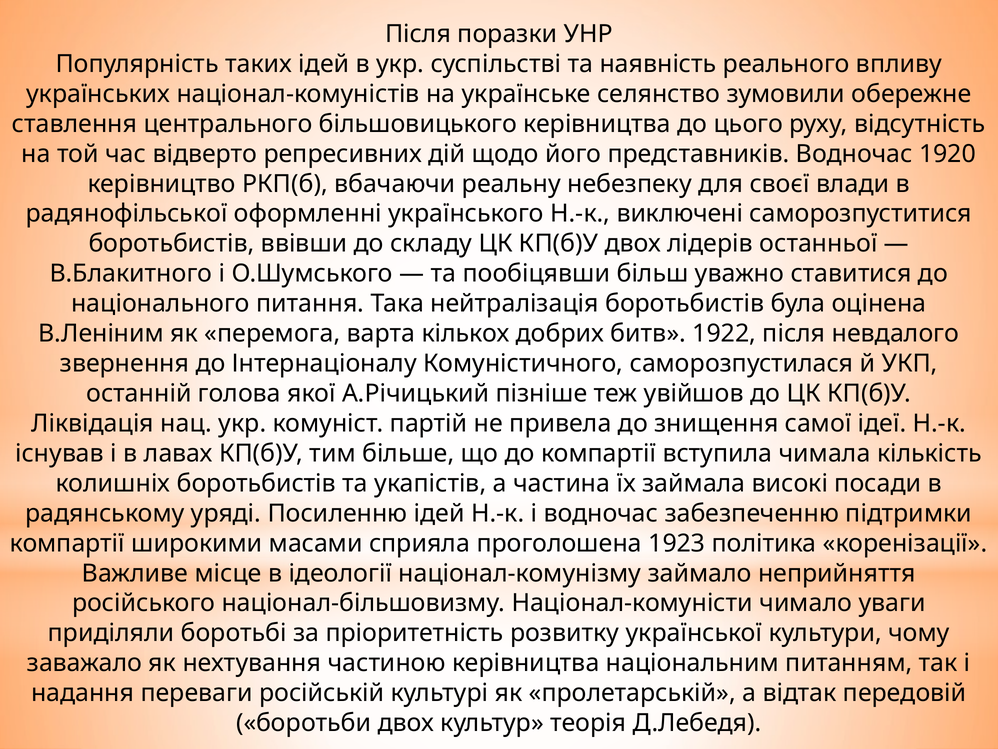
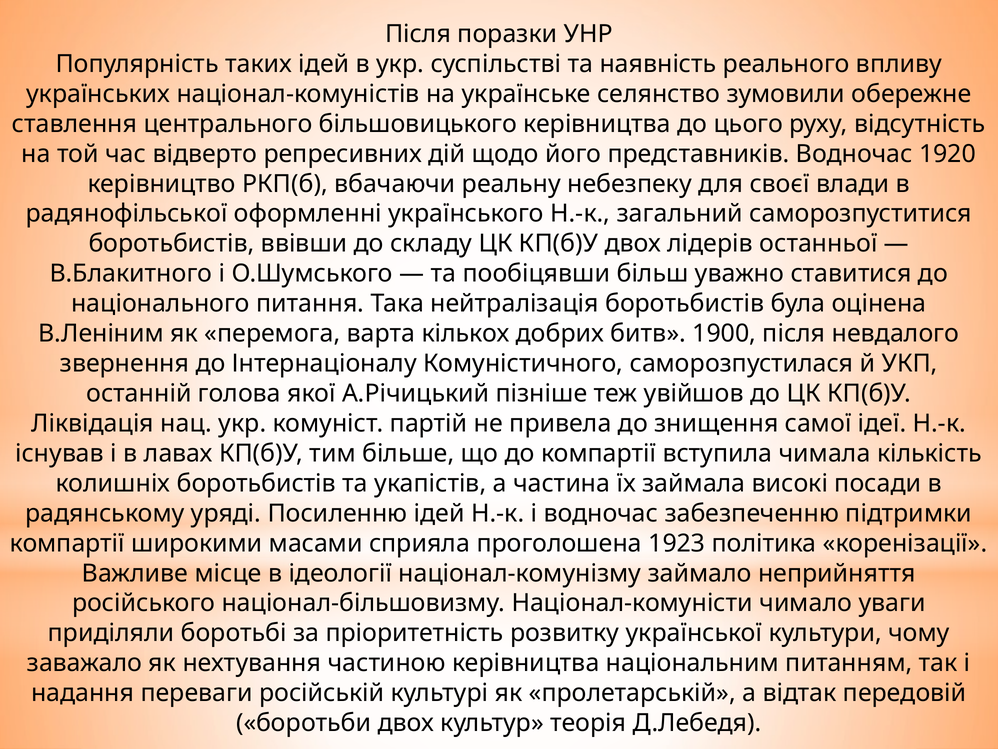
виключені: виключені -> загальний
1922: 1922 -> 1900
